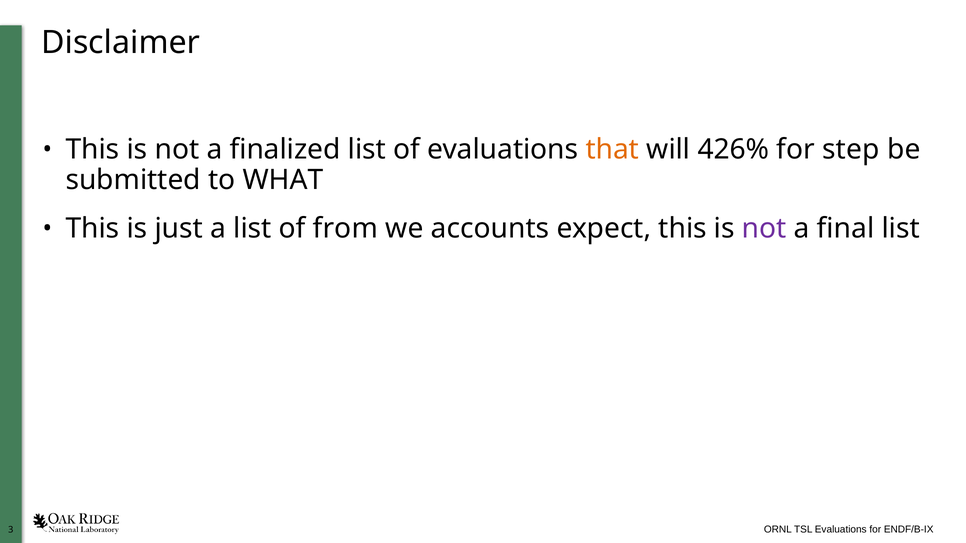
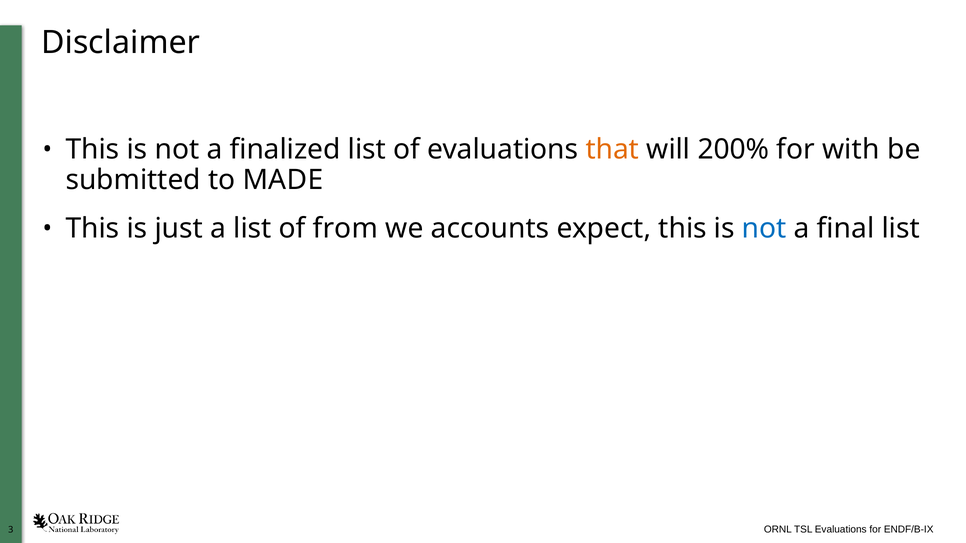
426%: 426% -> 200%
step: step -> with
WHAT: WHAT -> MADE
not at (764, 229) colour: purple -> blue
